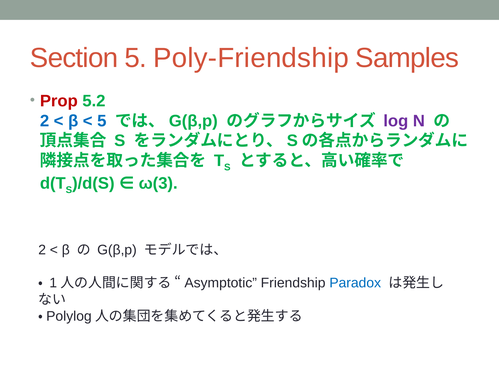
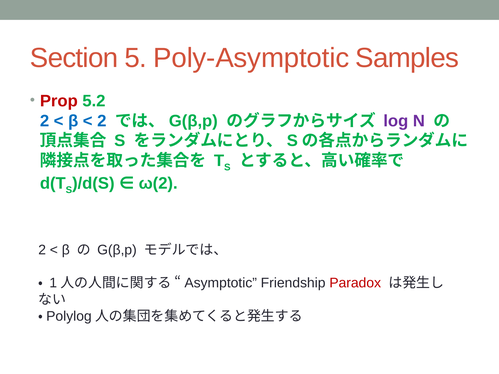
Poly-Friendship: Poly-Friendship -> Poly-Asymptotic
5 at (102, 121): 5 -> 2
ω(3: ω(3 -> ω(2
Paradox colour: blue -> red
